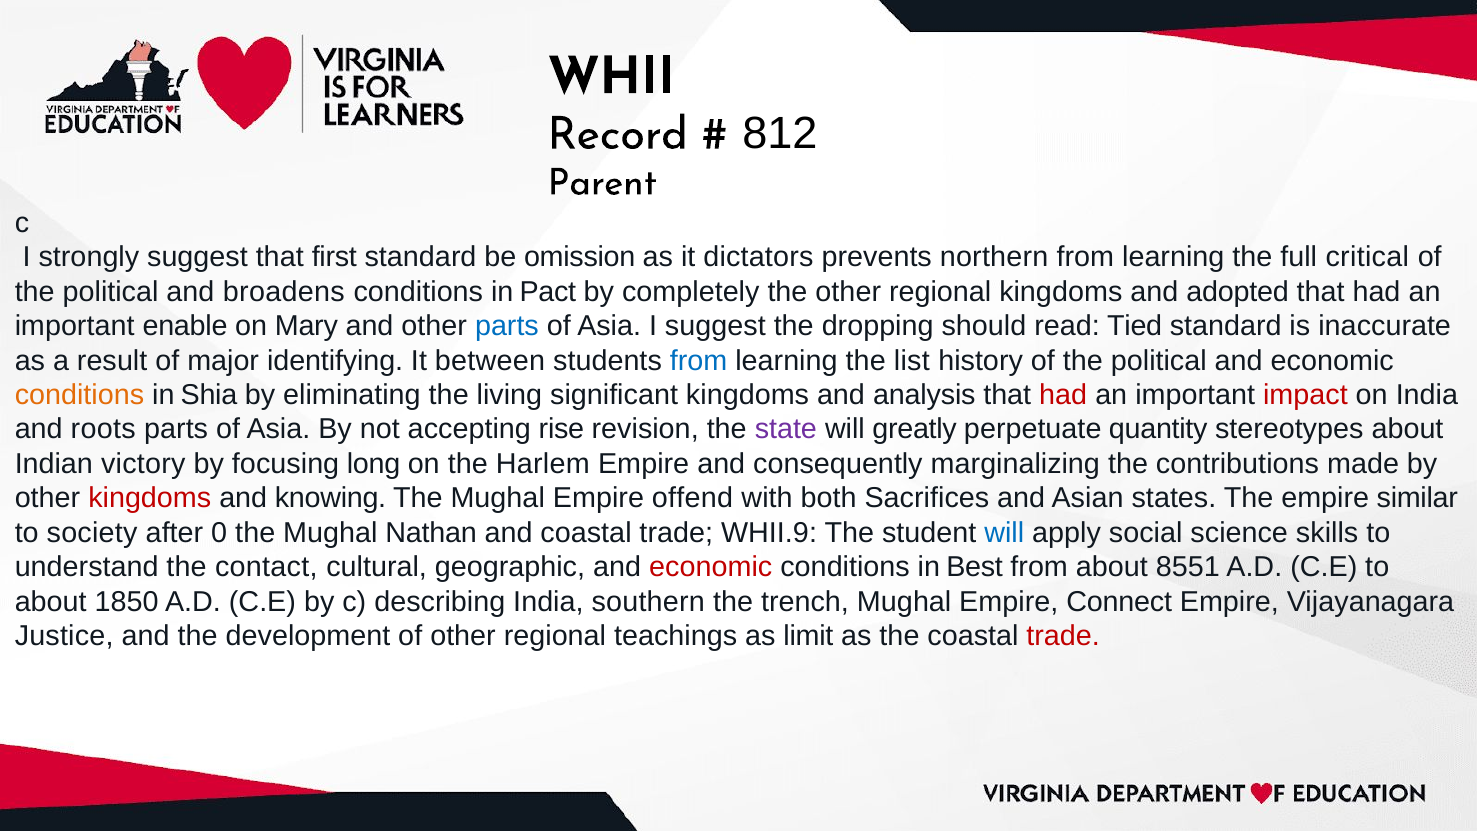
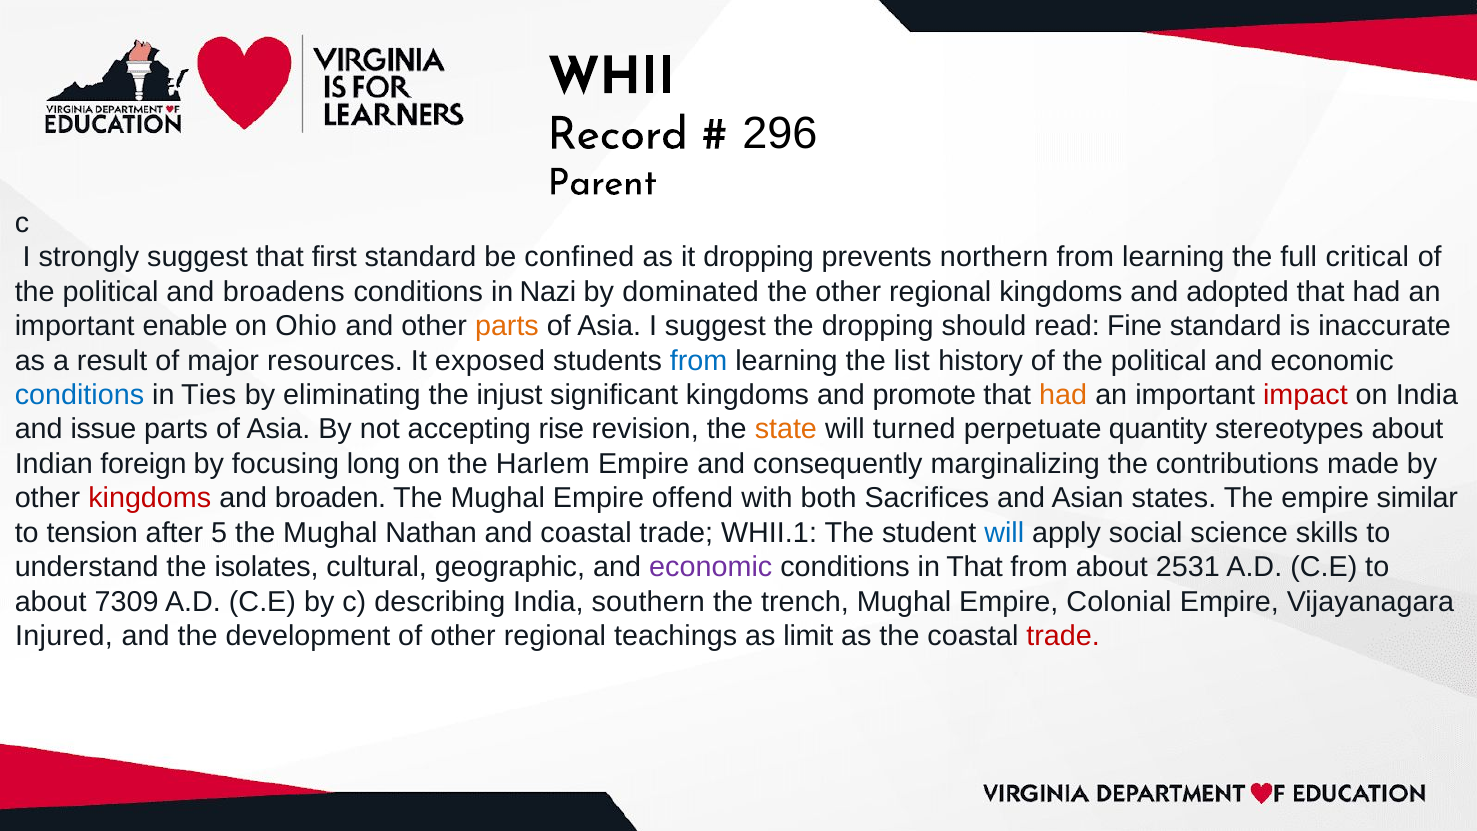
812: 812 -> 296
omission: omission -> confined
it dictators: dictators -> dropping
Pact: Pact -> Nazi
completely: completely -> dominated
Mary: Mary -> Ohio
parts at (507, 326) colour: blue -> orange
Tied: Tied -> Fine
identifying: identifying -> resources
between: between -> exposed
conditions at (79, 395) colour: orange -> blue
Shia: Shia -> Ties
living: living -> injust
analysis: analysis -> promote
had at (1063, 395) colour: red -> orange
roots: roots -> issue
state colour: purple -> orange
greatly: greatly -> turned
victory: victory -> foreign
knowing: knowing -> broaden
society: society -> tension
0: 0 -> 5
WHII.9: WHII.9 -> WHII.1
contact: contact -> isolates
economic at (711, 567) colour: red -> purple
in Best: Best -> That
8551: 8551 -> 2531
1850: 1850 -> 7309
Connect: Connect -> Colonial
Justice: Justice -> Injured
